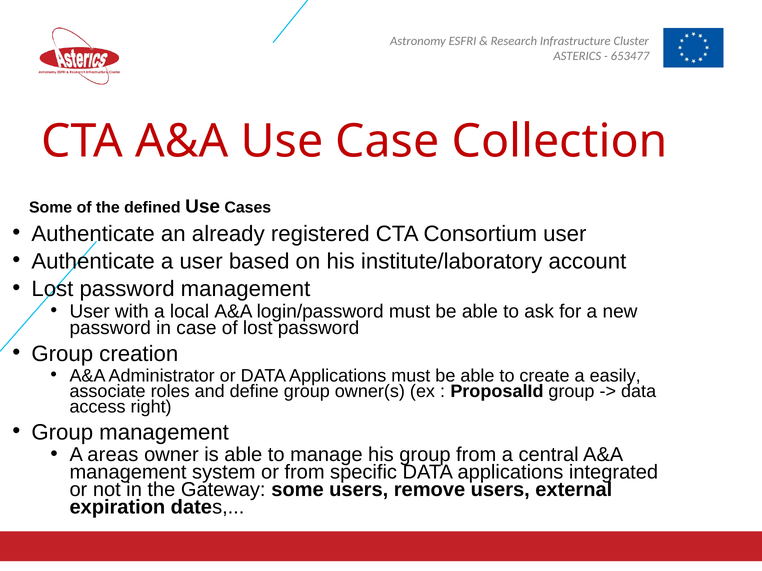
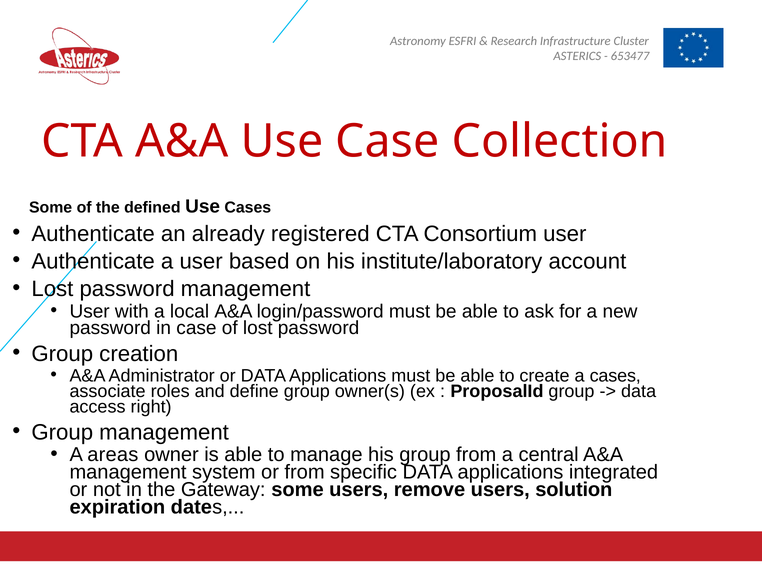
a easily: easily -> cases
external: external -> solution
